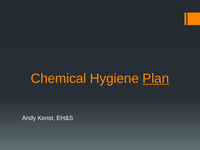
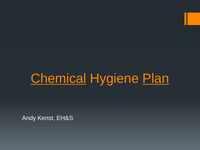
Chemical underline: none -> present
